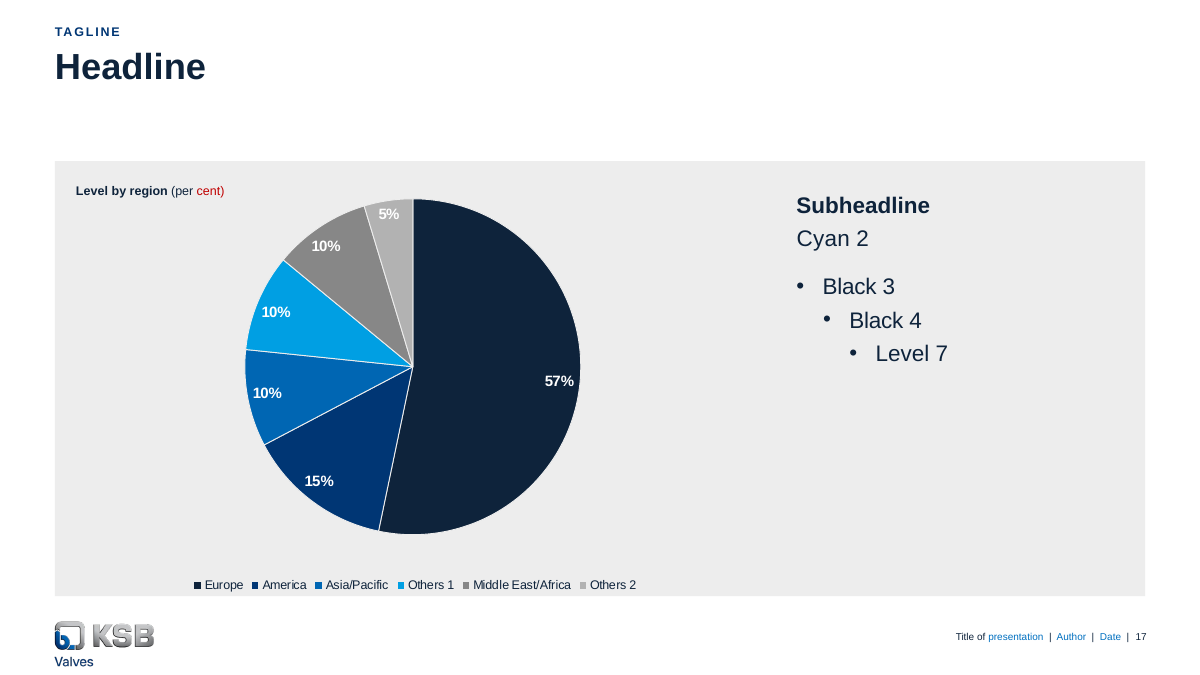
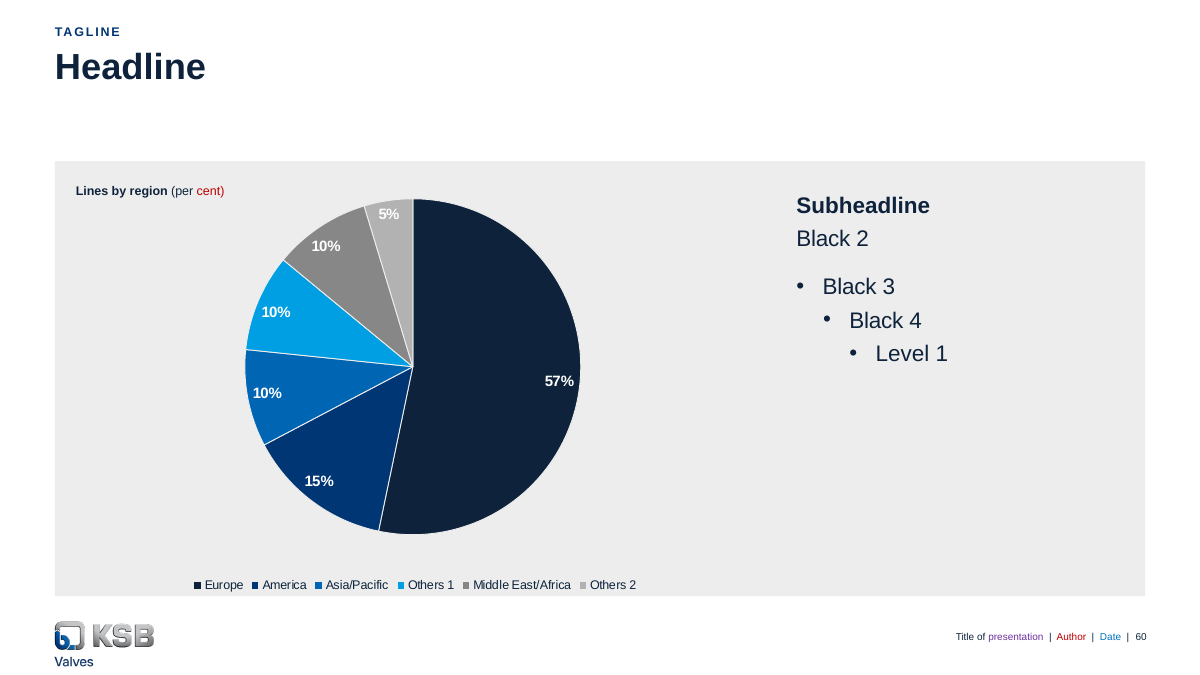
Level at (92, 191): Level -> Lines
Cyan at (823, 239): Cyan -> Black
Level 7: 7 -> 1
presentation colour: blue -> purple
Author colour: blue -> red
17: 17 -> 60
